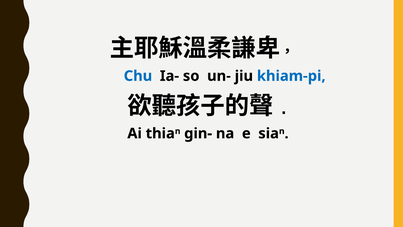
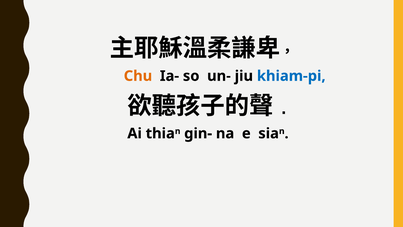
Chu colour: blue -> orange
